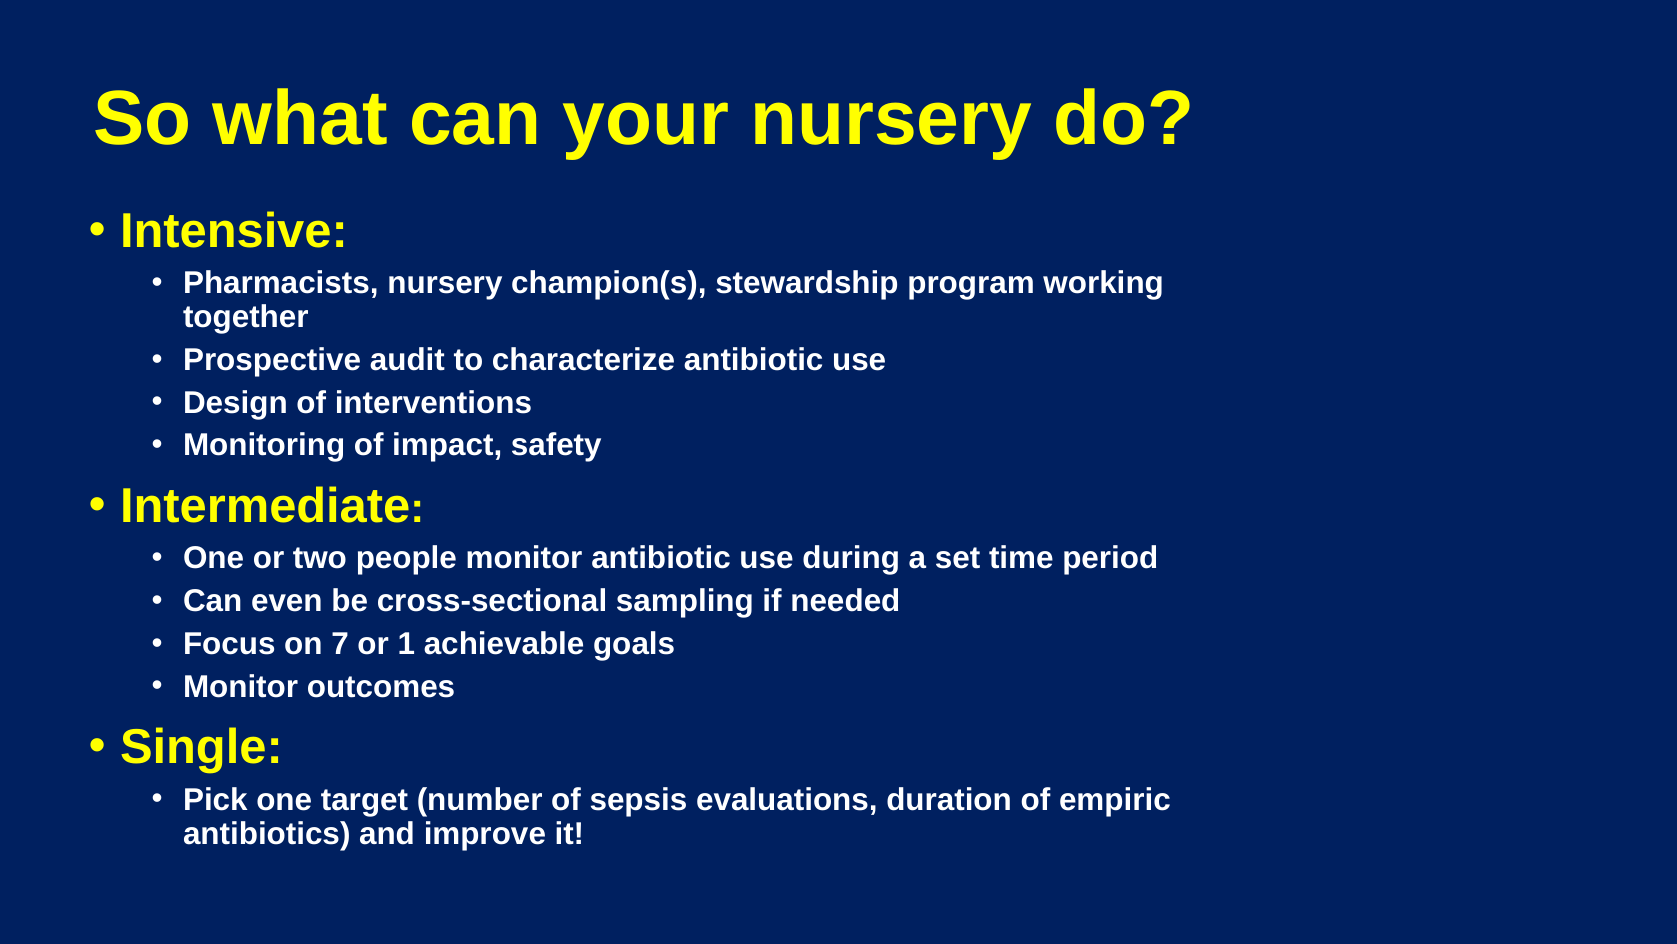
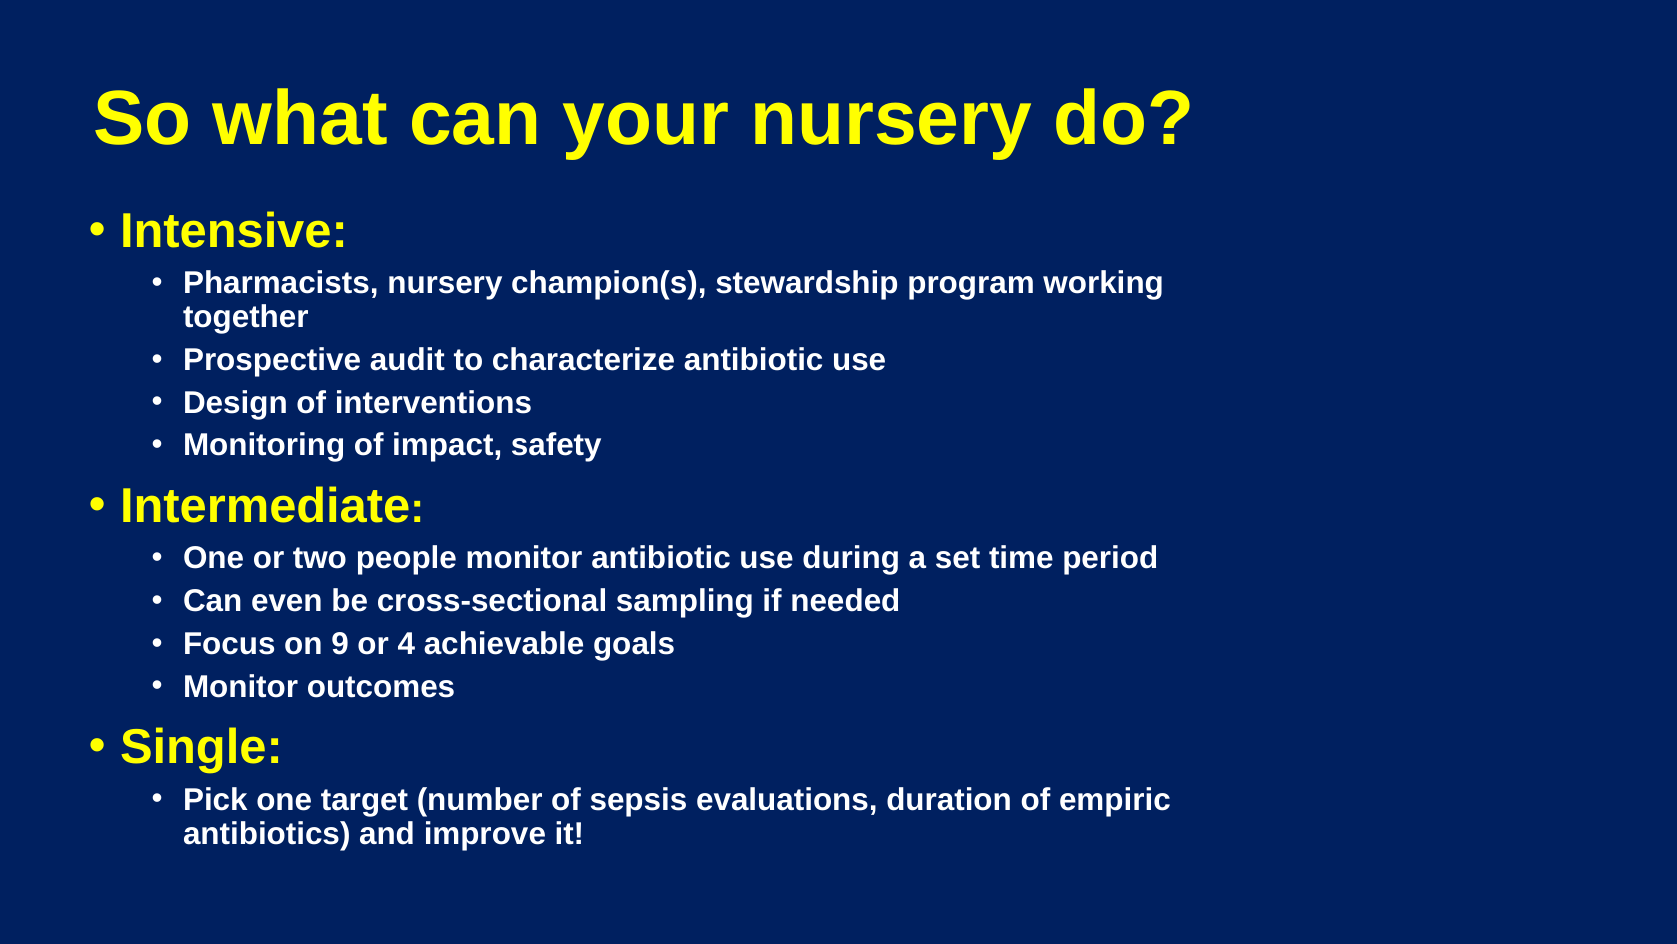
7: 7 -> 9
1: 1 -> 4
